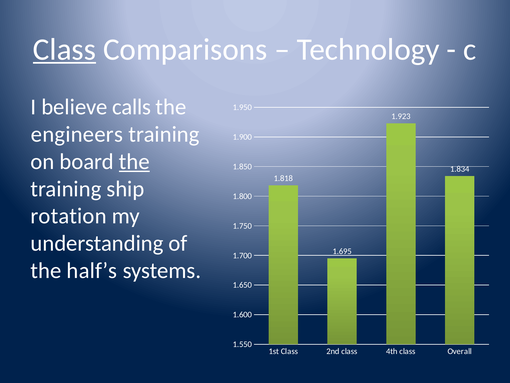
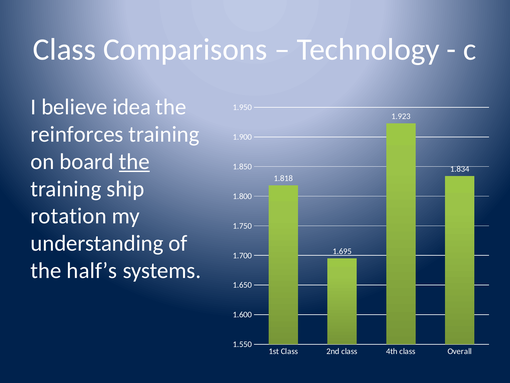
Class at (64, 49) underline: present -> none
calls: calls -> idea
engineers: engineers -> reinforces
